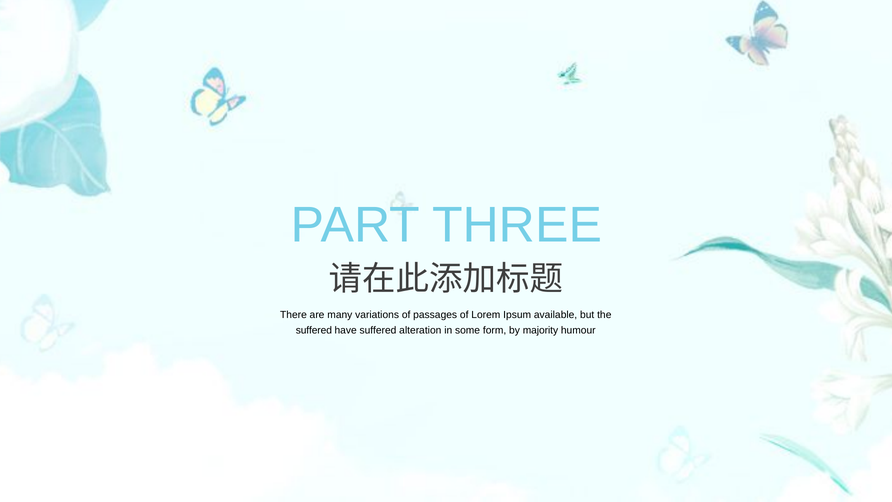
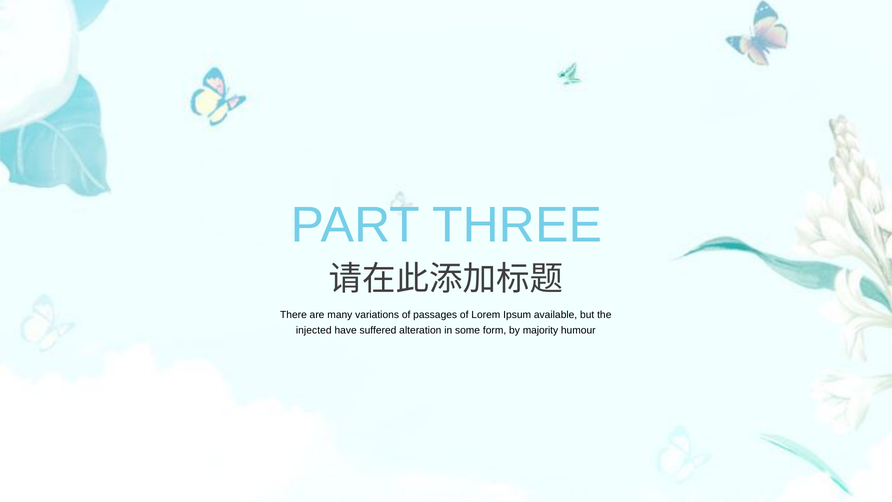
suffered at (314, 330): suffered -> injected
